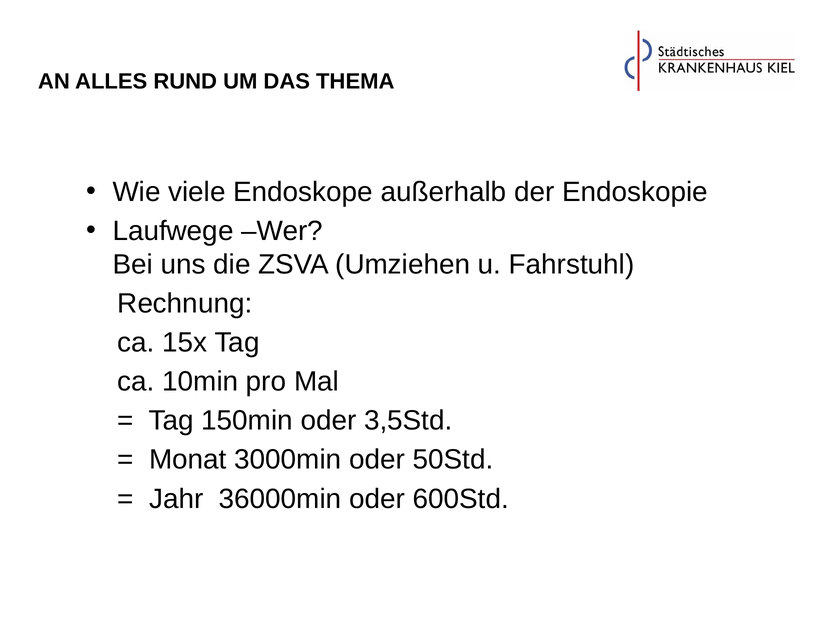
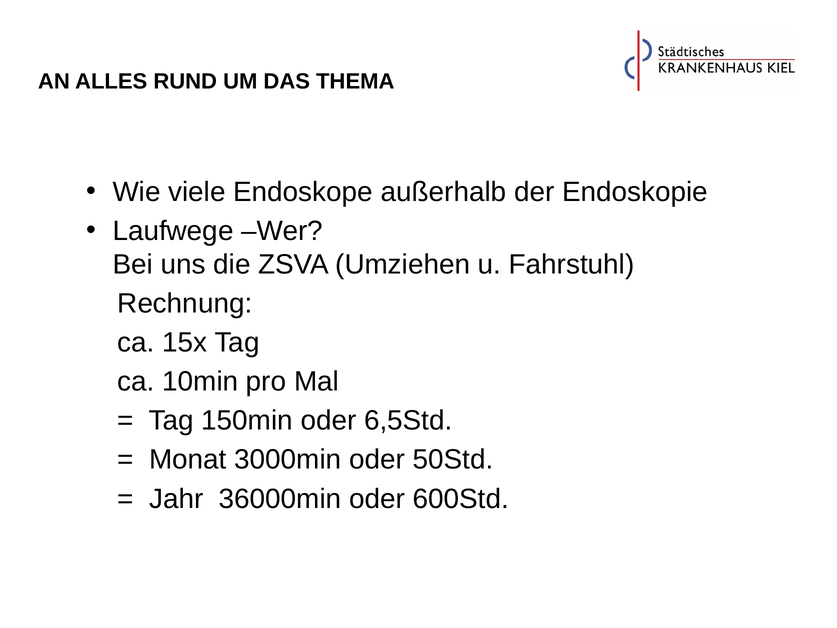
3,5Std: 3,5Std -> 6,5Std
